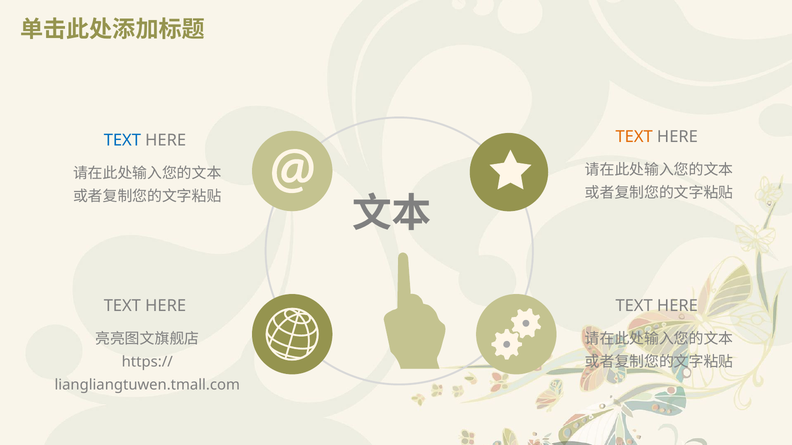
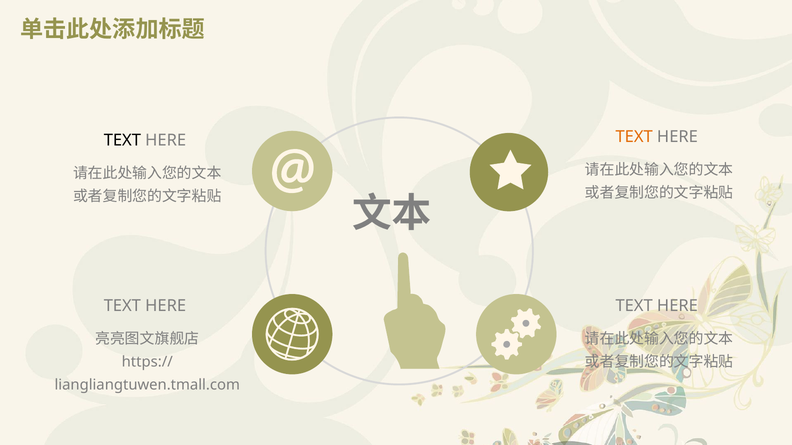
TEXT at (122, 140) colour: blue -> black
